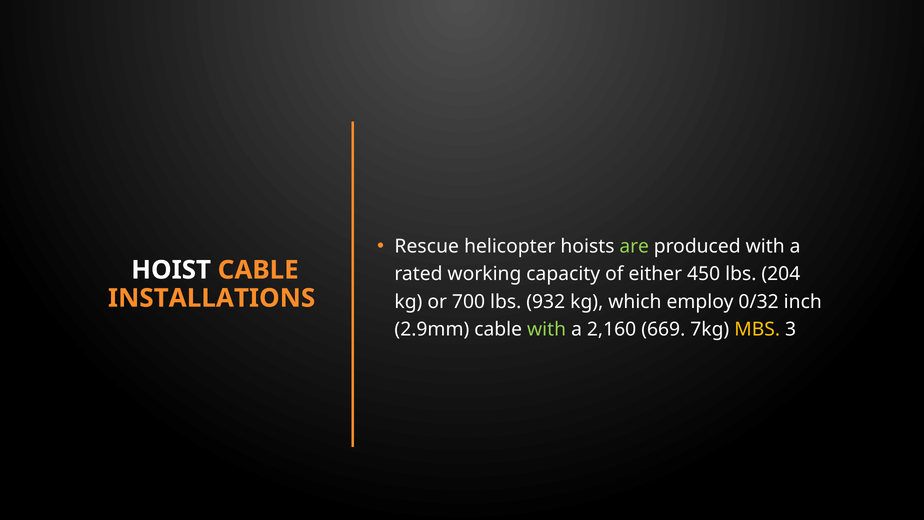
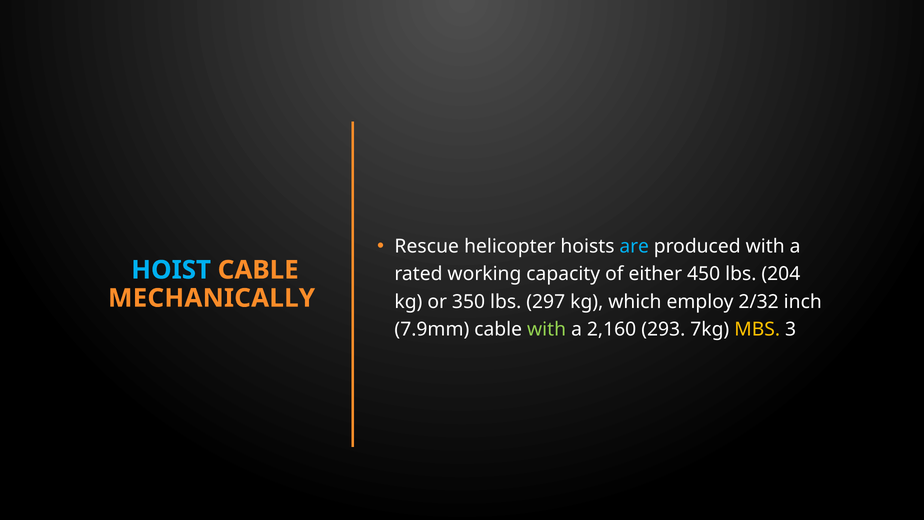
are colour: light green -> light blue
HOIST colour: white -> light blue
INSTALLATIONS: INSTALLATIONS -> MECHANICALLY
700: 700 -> 350
932: 932 -> 297
0/32: 0/32 -> 2/32
2.9mm: 2.9mm -> 7.9mm
669: 669 -> 293
